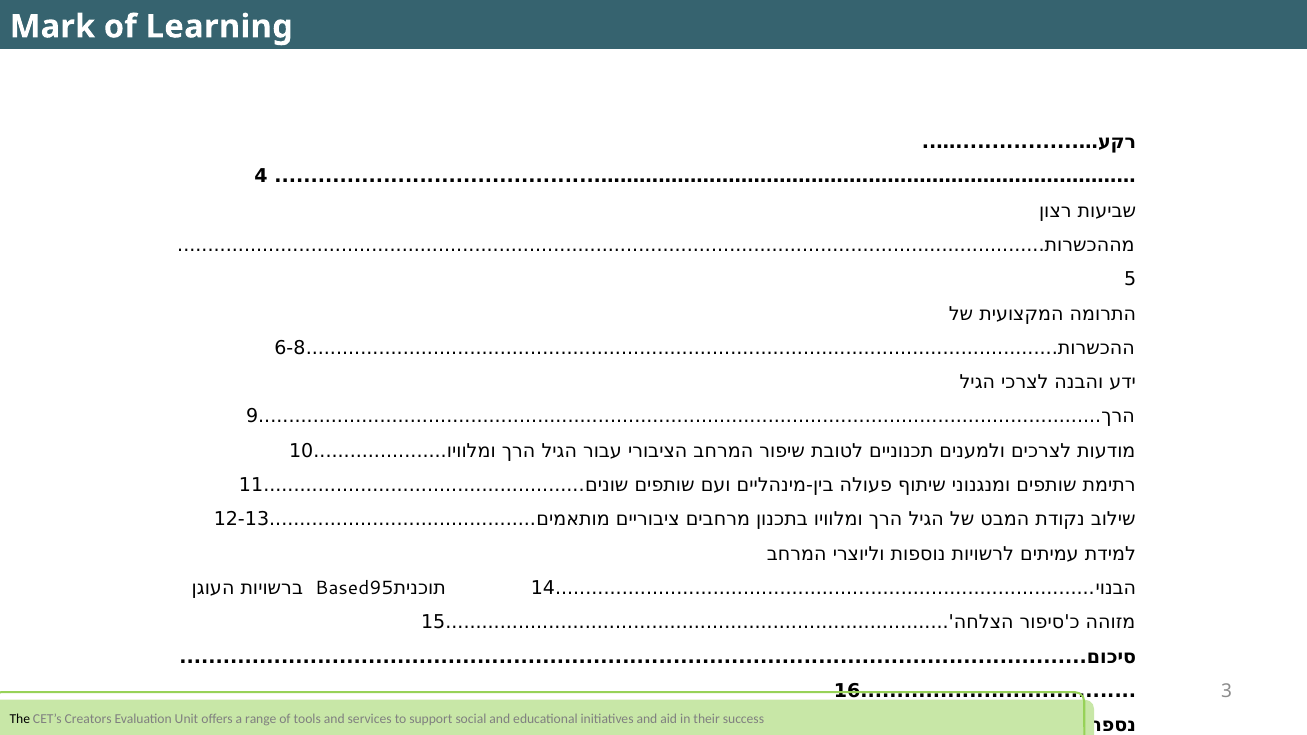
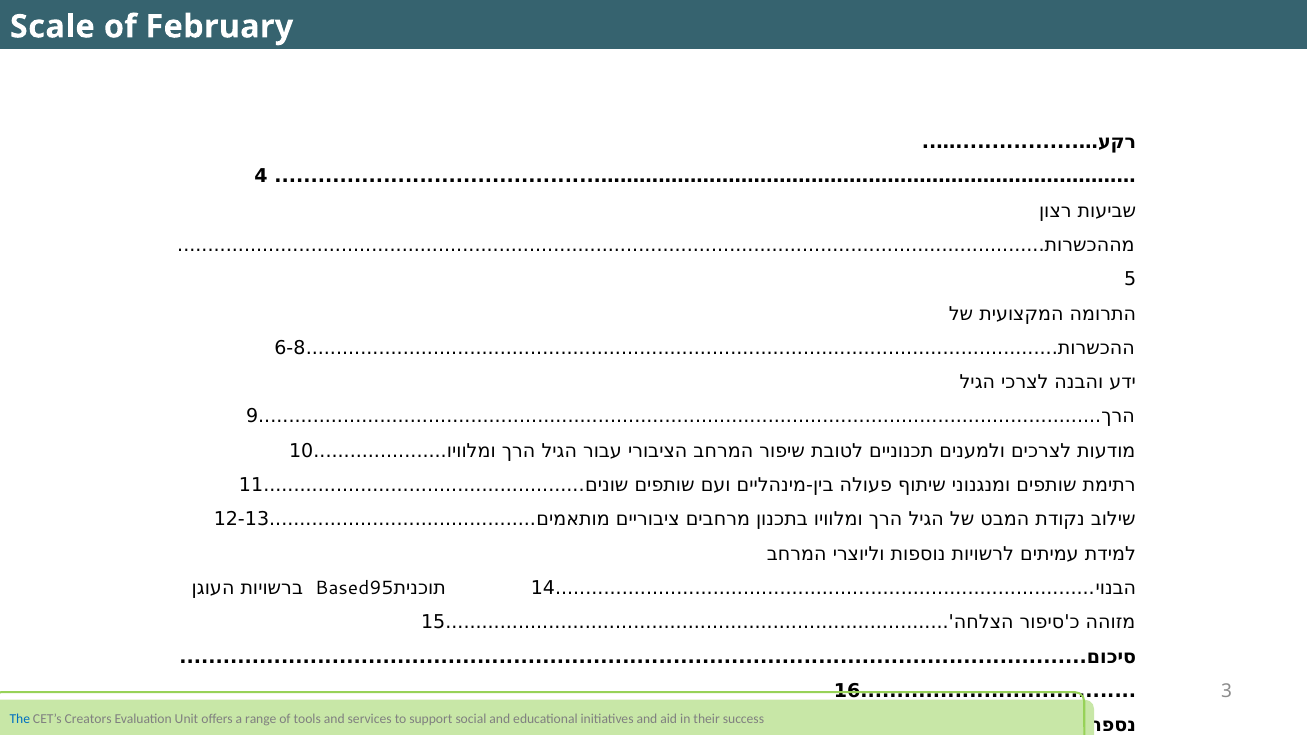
Mark: Mark -> Scale
Learning: Learning -> February
The colour: black -> blue
